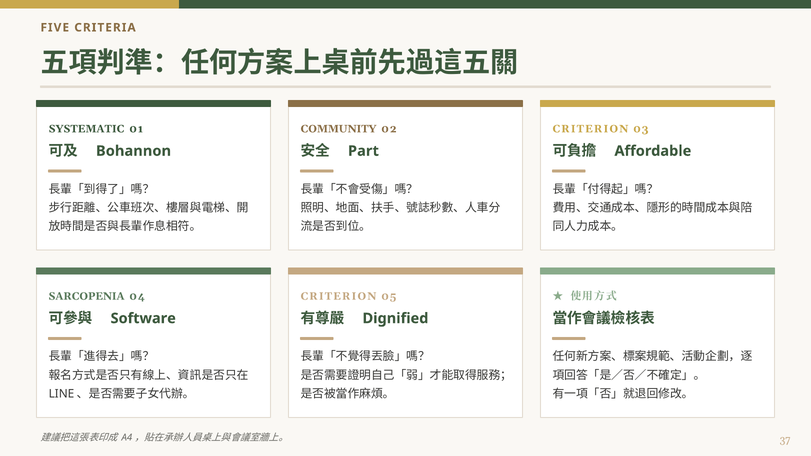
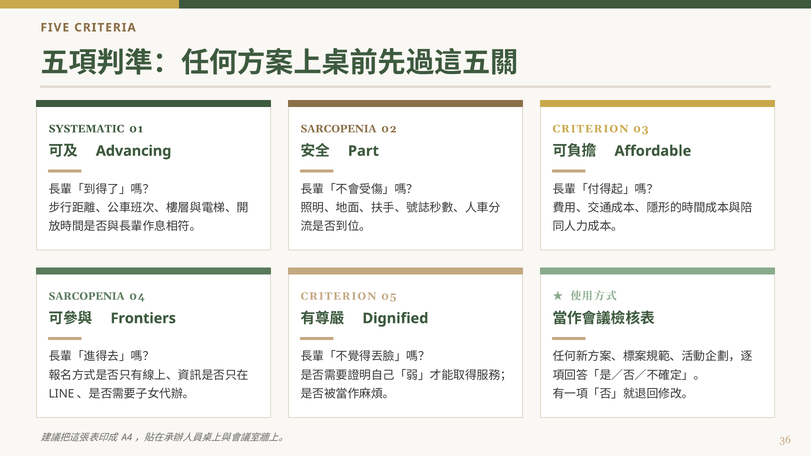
COMMUNITY at (338, 129): COMMUNITY -> SARCOPENIA
Bohannon: Bohannon -> Advancing
Software: Software -> Frontiers
37: 37 -> 36
